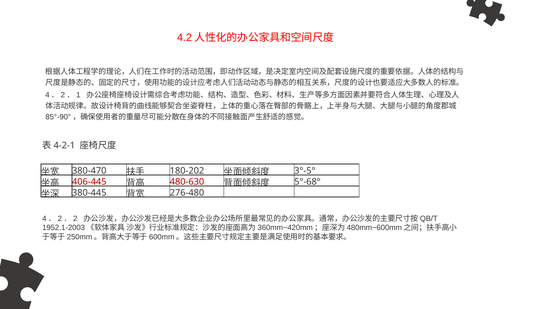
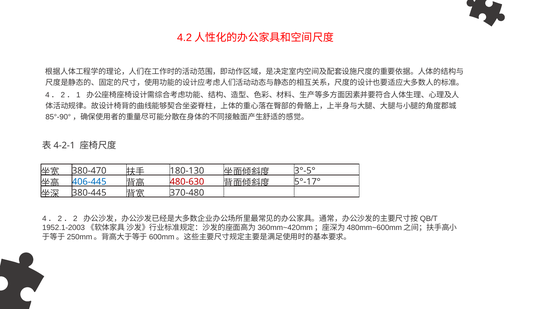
180-202: 180-202 -> 180-130
406-445 colour: red -> blue
5°-68°: 5°-68° -> 5°-17°
276-480: 276-480 -> 370-480
